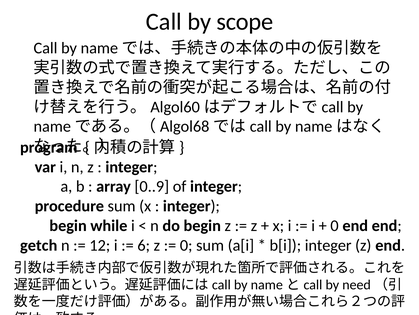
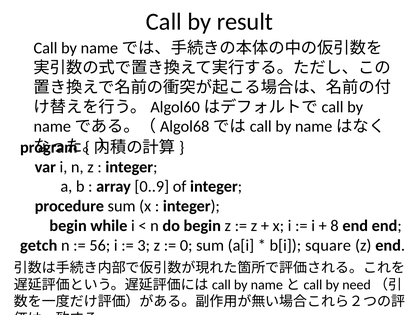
scope: scope -> result
0 at (335, 225): 0 -> 8
12: 12 -> 56
6: 6 -> 3
b[i integer: integer -> square
